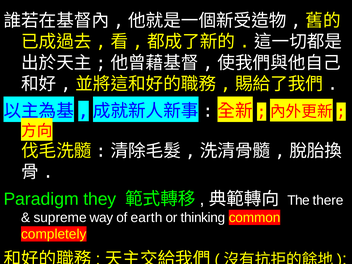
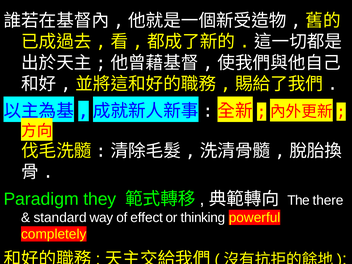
supreme: supreme -> standard
earth: earth -> effect
common: common -> powerful
